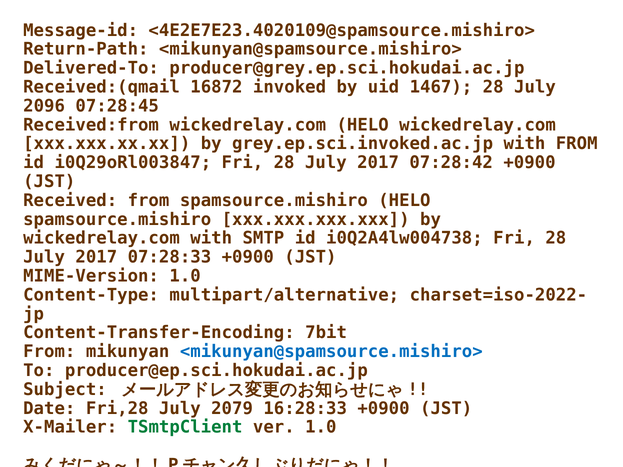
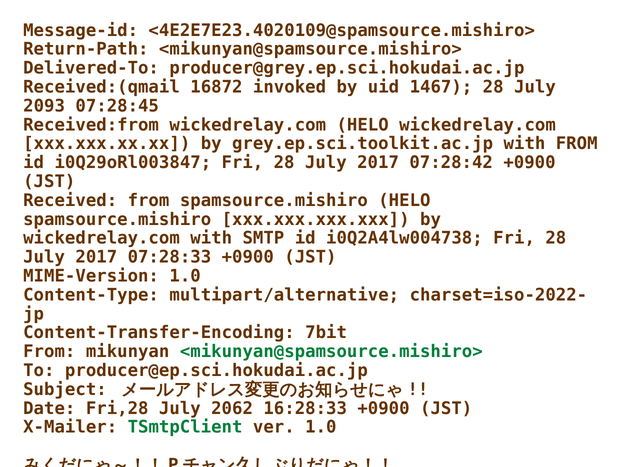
2096: 2096 -> 2093
grey.ep.sci.invoked.ac.jp: grey.ep.sci.invoked.ac.jp -> grey.ep.sci.toolkit.ac.jp
<mikunyan@spamsource.mishiro> at (331, 352) colour: blue -> green
2079: 2079 -> 2062
